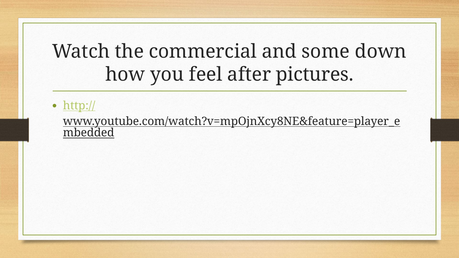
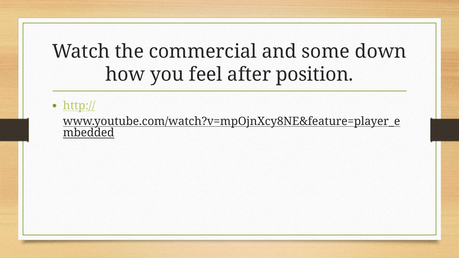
pictures: pictures -> position
